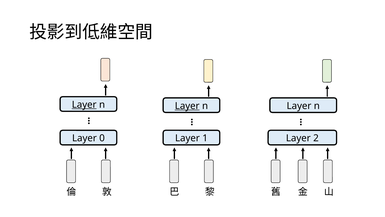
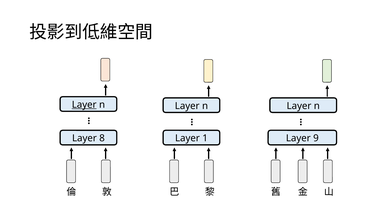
Layer at (187, 106) underline: present -> none
0: 0 -> 8
2: 2 -> 9
